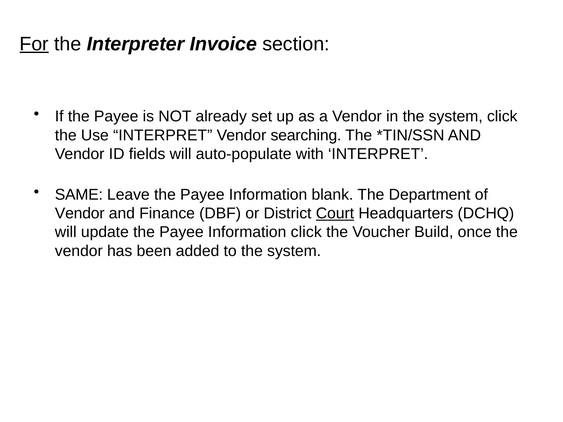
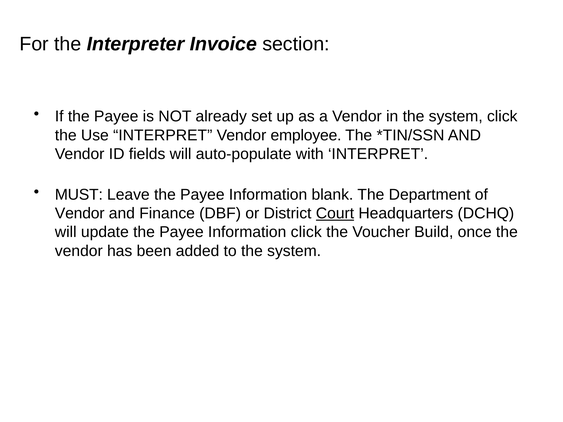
For underline: present -> none
searching: searching -> employee
SAME: SAME -> MUST
